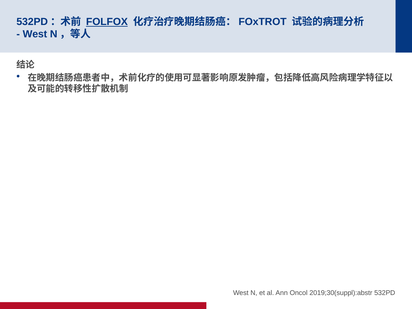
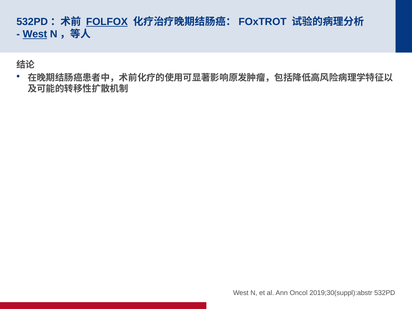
West at (35, 34) underline: none -> present
